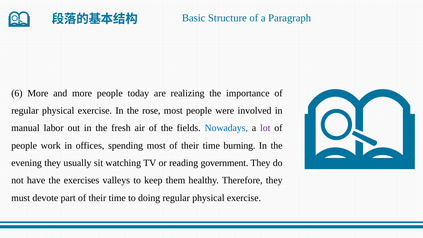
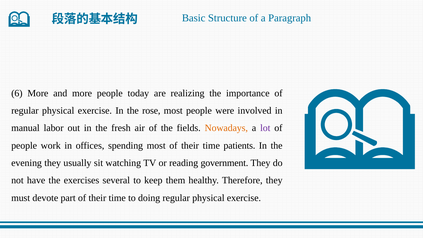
Nowadays colour: blue -> orange
burning: burning -> patients
valleys: valleys -> several
